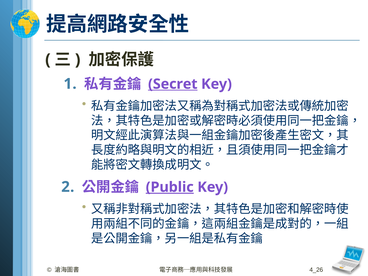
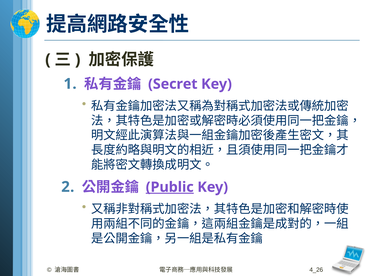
Secret underline: present -> none
